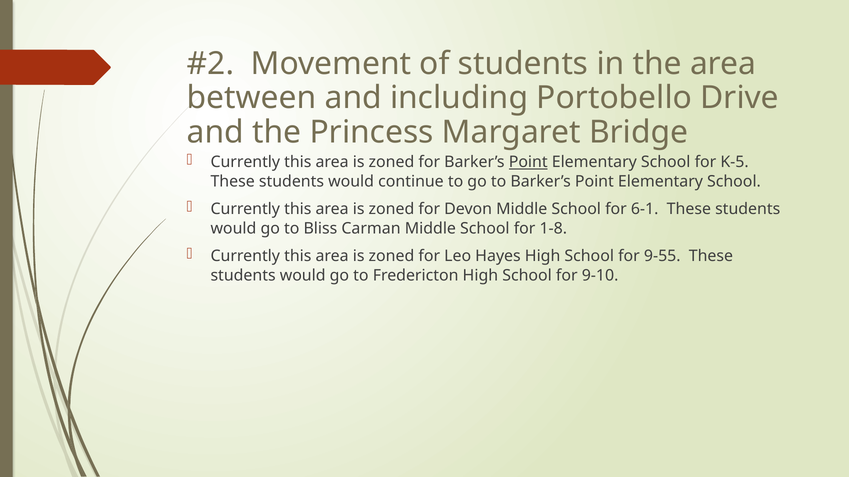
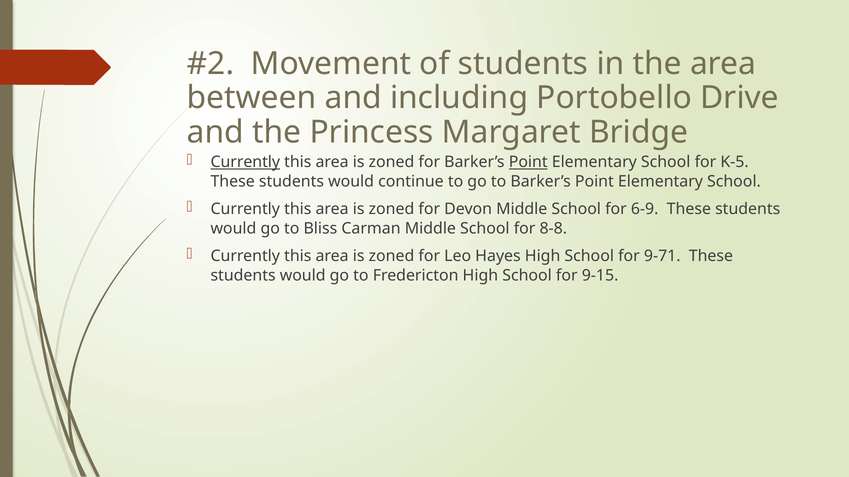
Currently at (245, 162) underline: none -> present
6-1: 6-1 -> 6-9
1-8: 1-8 -> 8-8
9-55: 9-55 -> 9-71
9-10: 9-10 -> 9-15
